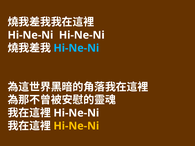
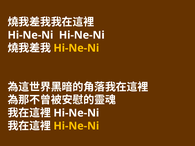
Hi-Ne-Ni at (76, 48) colour: light blue -> yellow
